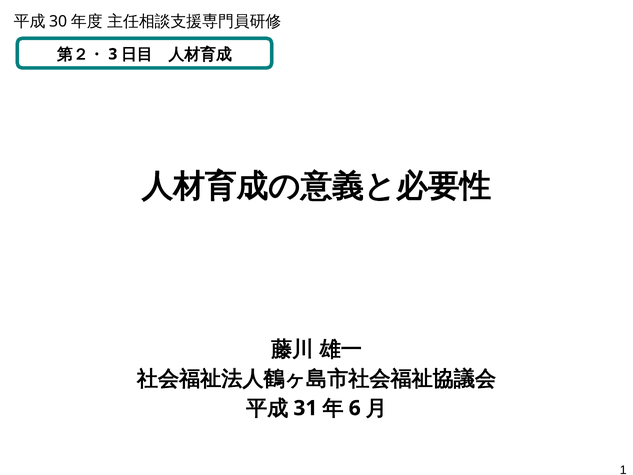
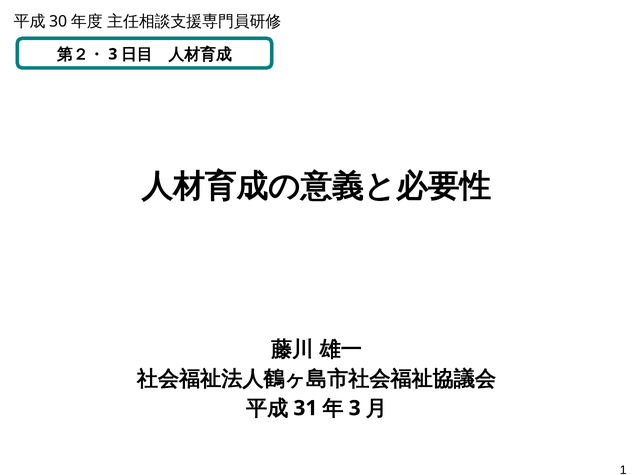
6 at (355, 408): 6 -> 3
